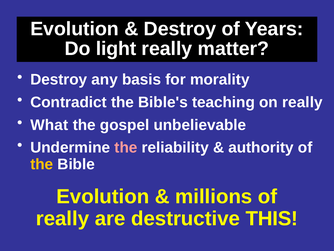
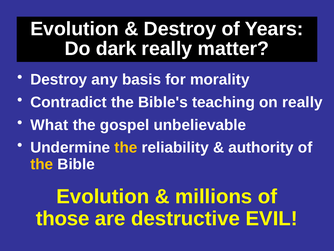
light: light -> dark
the at (126, 147) colour: pink -> yellow
really at (63, 218): really -> those
THIS: THIS -> EVIL
